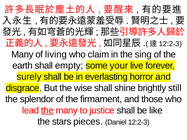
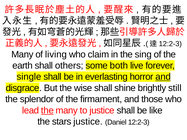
empty: empty -> others
your: your -> both
surely: surely -> single
and at (163, 77) underline: none -> present
stars pieces: pieces -> justice
